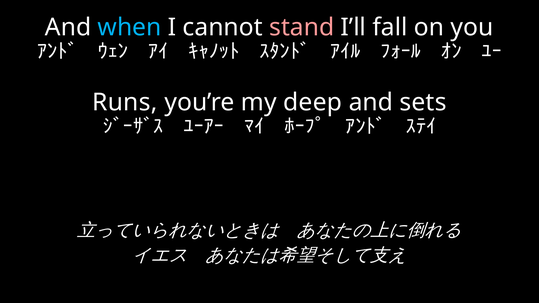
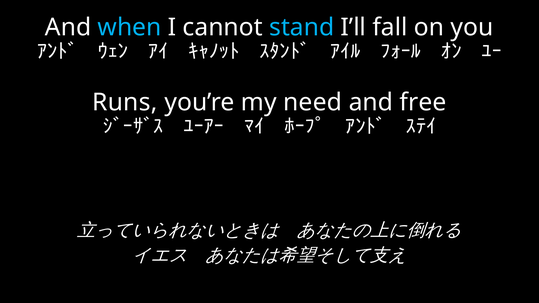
stand colour: pink -> light blue
deep: deep -> need
sets: sets -> free
